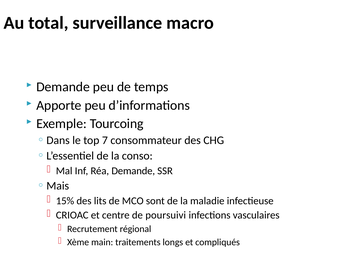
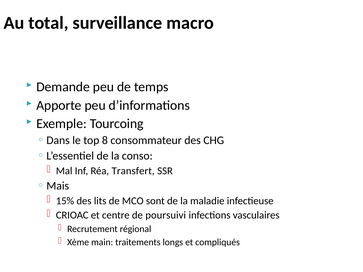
7: 7 -> 8
Réa Demande: Demande -> Transfert
